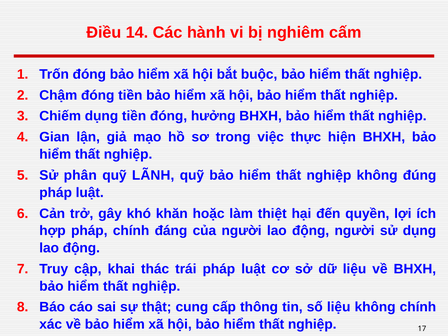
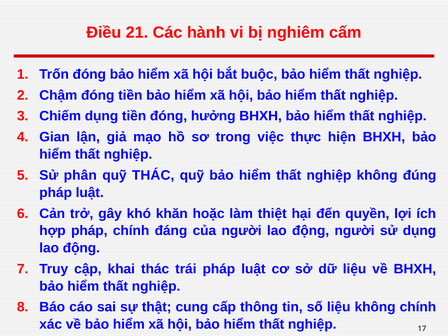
14: 14 -> 21
quỹ LÃNH: LÃNH -> THÁC
